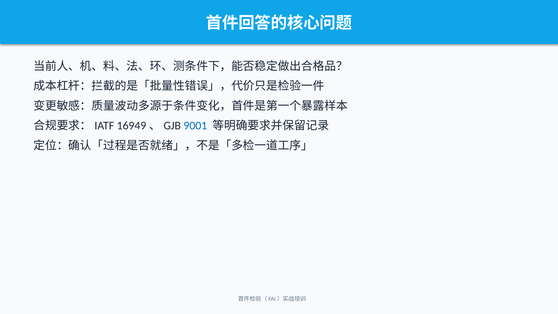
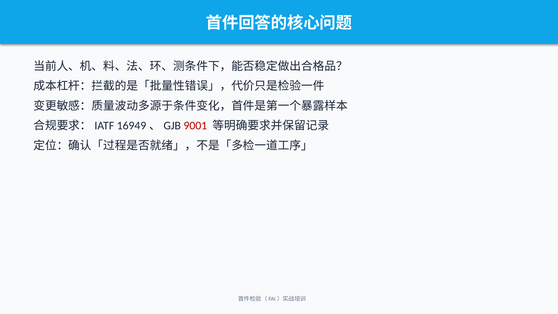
9001 colour: blue -> red
